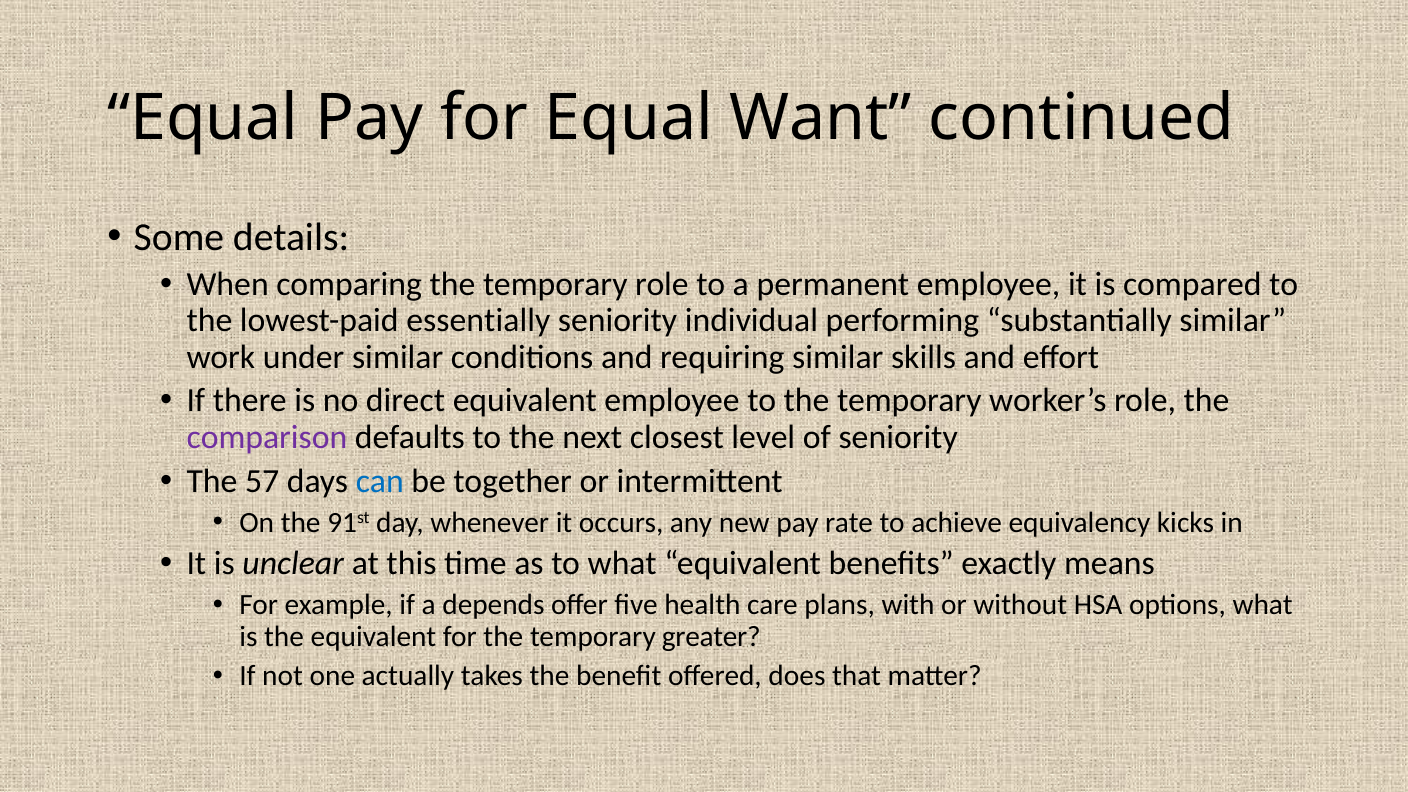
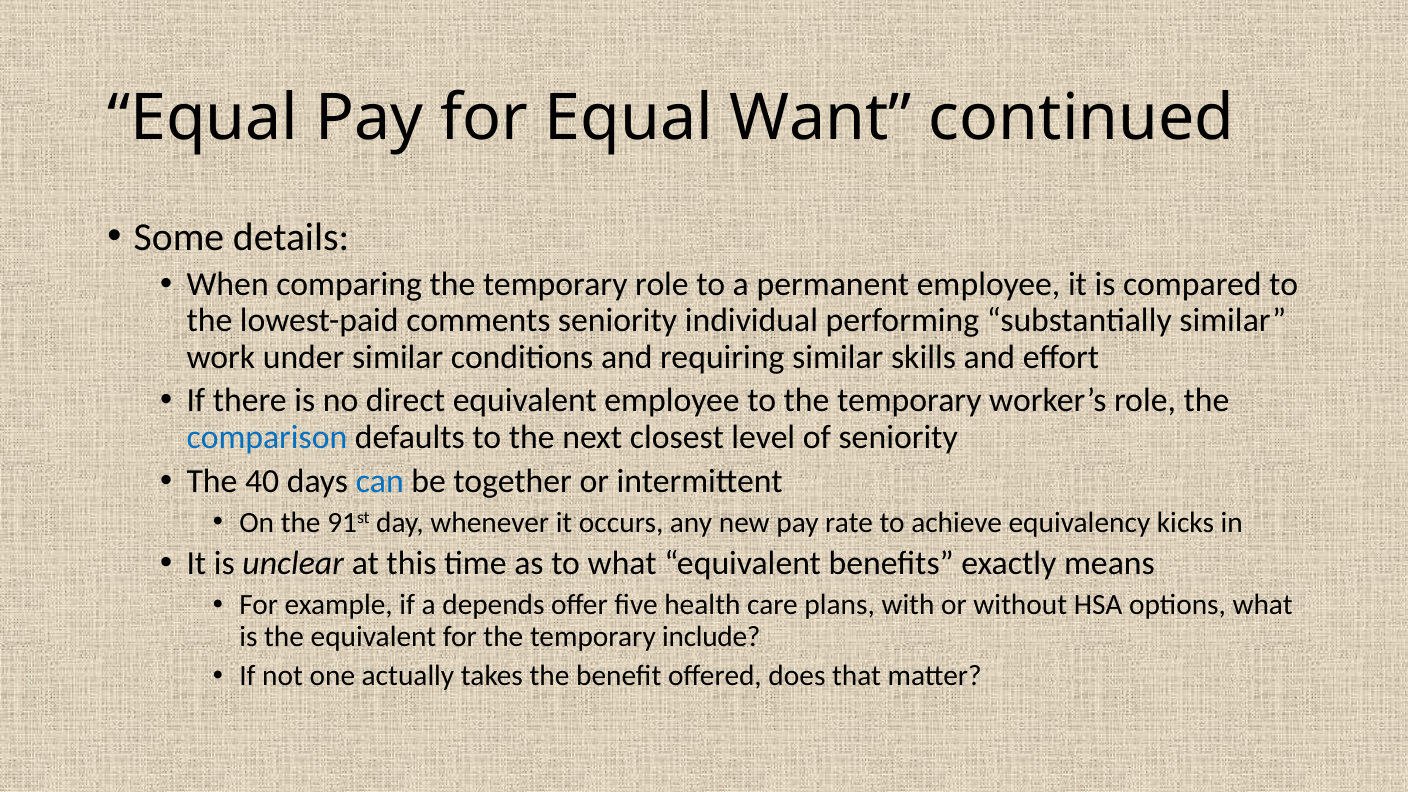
essentially: essentially -> comments
comparison colour: purple -> blue
57: 57 -> 40
greater: greater -> include
